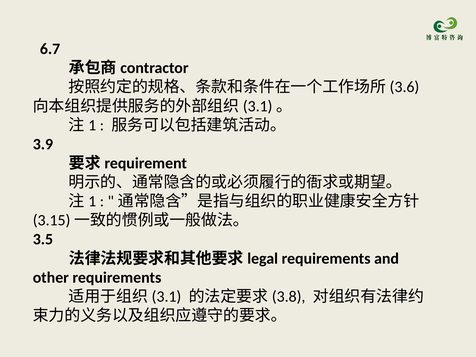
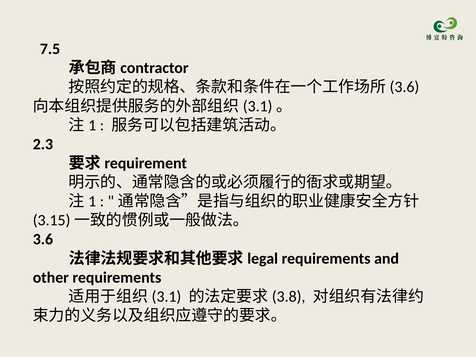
6.7: 6.7 -> 7.5
3.9: 3.9 -> 2.3
3.5: 3.5 -> 3.6
